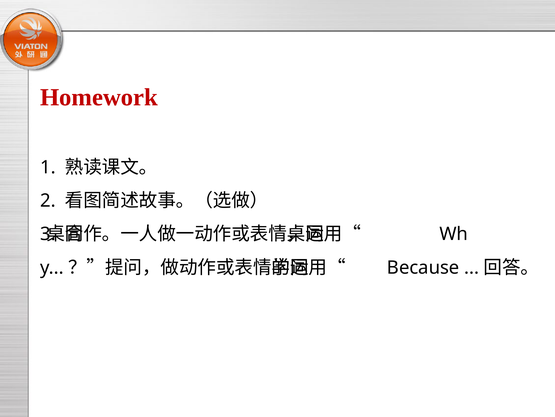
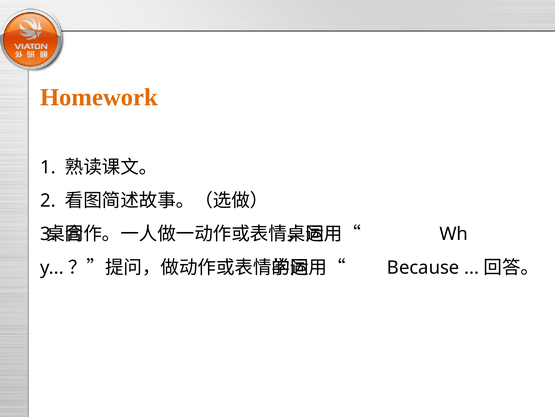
Homework colour: red -> orange
